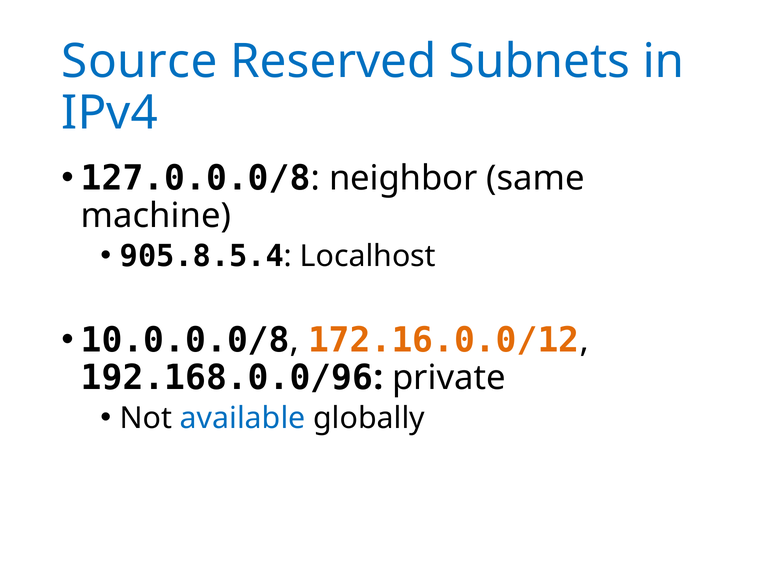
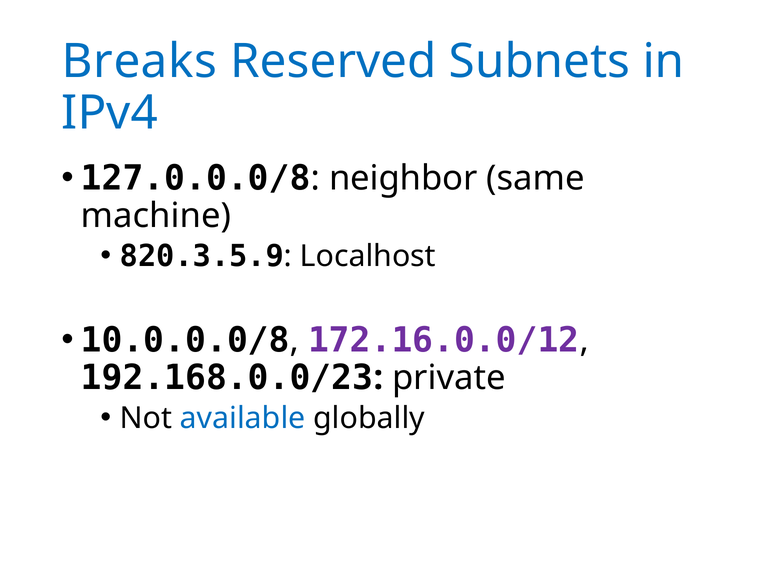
Source: Source -> Breaks
905.8.5.4: 905.8.5.4 -> 820.3.5.9
172.16.0.0/12 colour: orange -> purple
192.168.0.0/96: 192.168.0.0/96 -> 192.168.0.0/23
